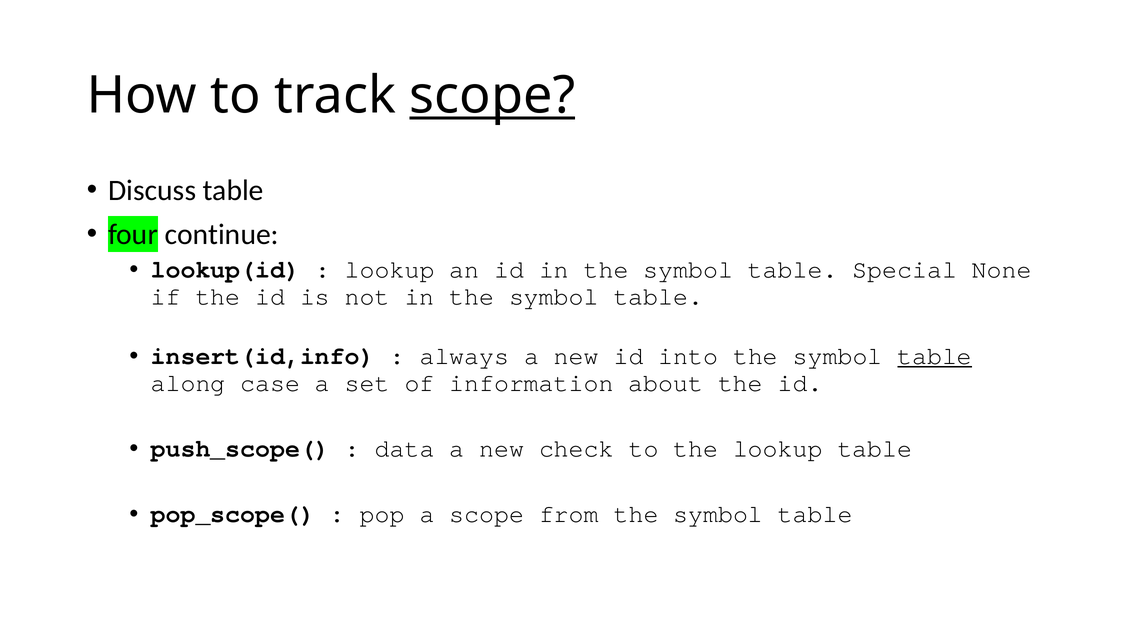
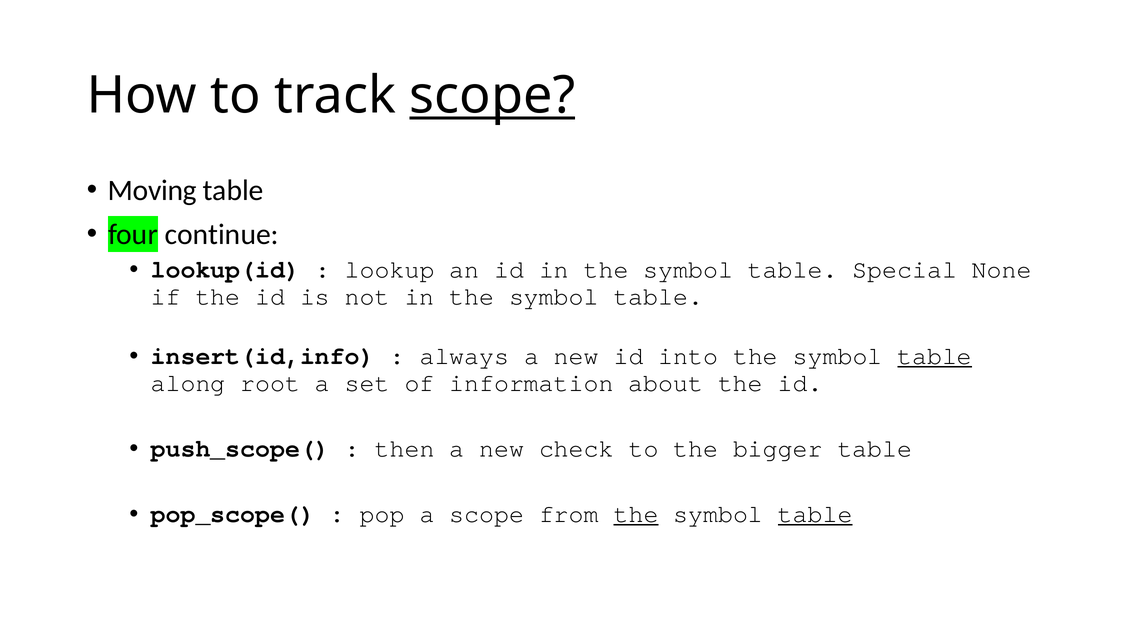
Discuss: Discuss -> Moving
case: case -> root
data: data -> then
the lookup: lookup -> bigger
the at (636, 514) underline: none -> present
table at (815, 514) underline: none -> present
